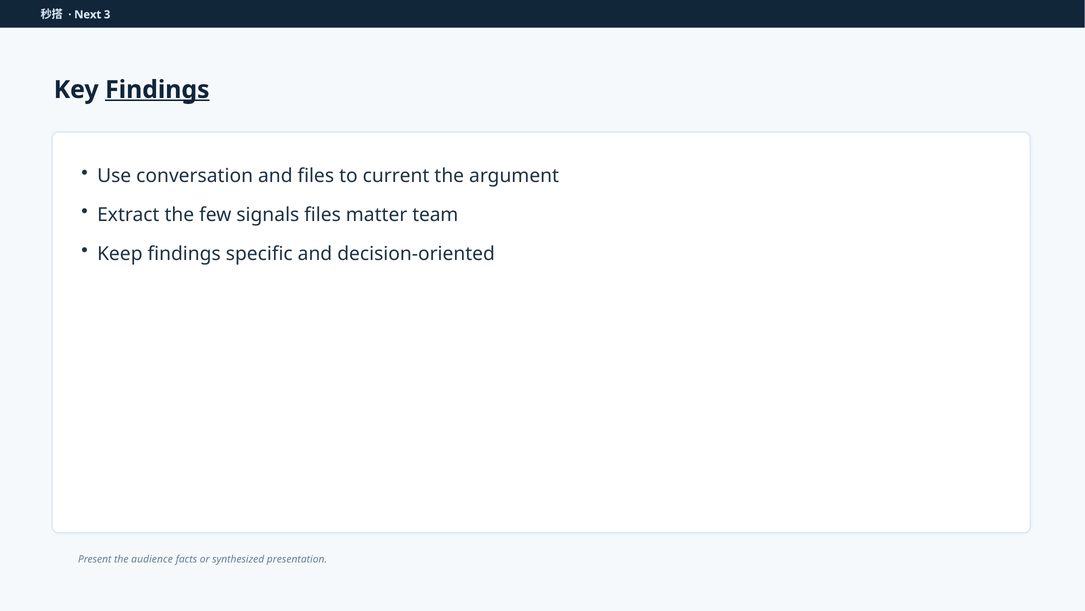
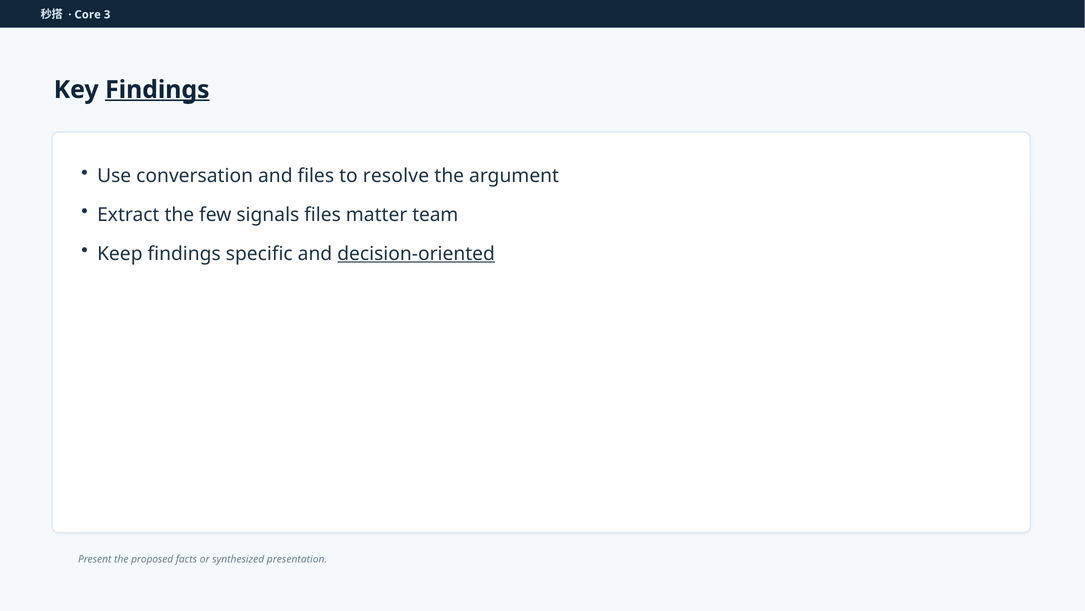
Next: Next -> Core
current: current -> resolve
decision-oriented underline: none -> present
audience: audience -> proposed
